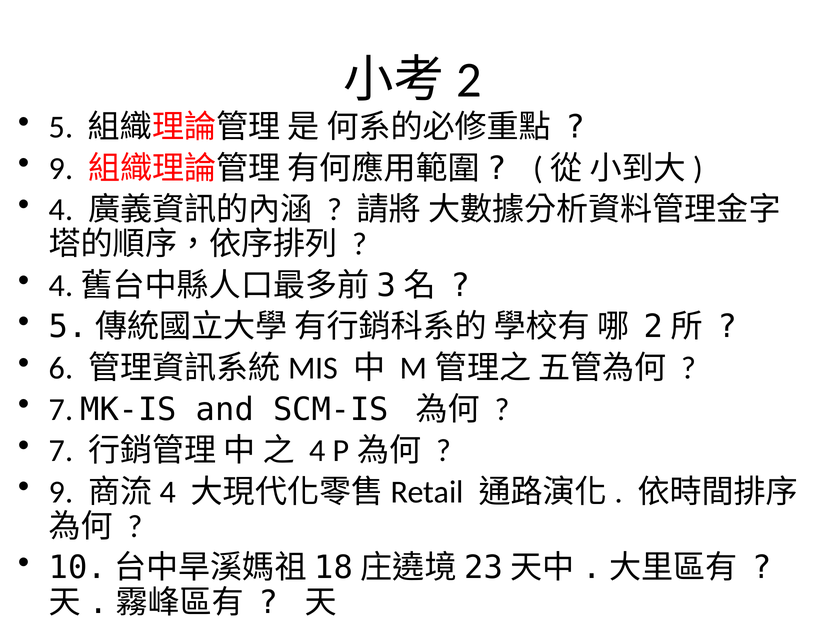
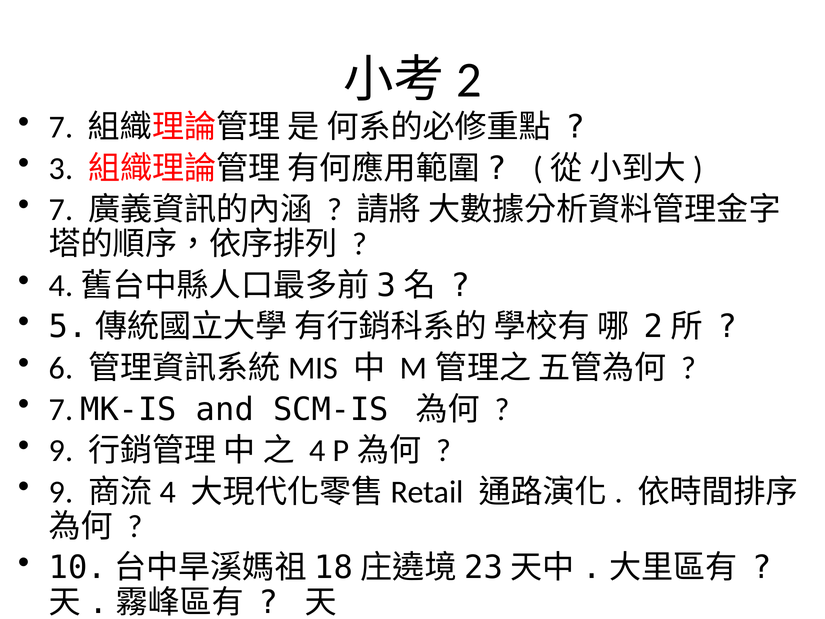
5 at (61, 127): 5 -> 7
9 at (61, 168): 9 -> 3
4 at (61, 210): 4 -> 7
7 at (61, 451): 7 -> 9
